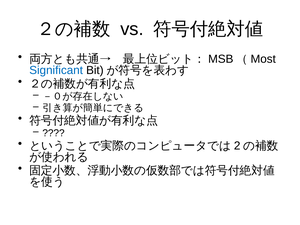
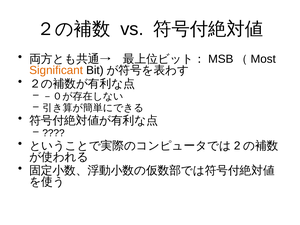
Significant colour: blue -> orange
